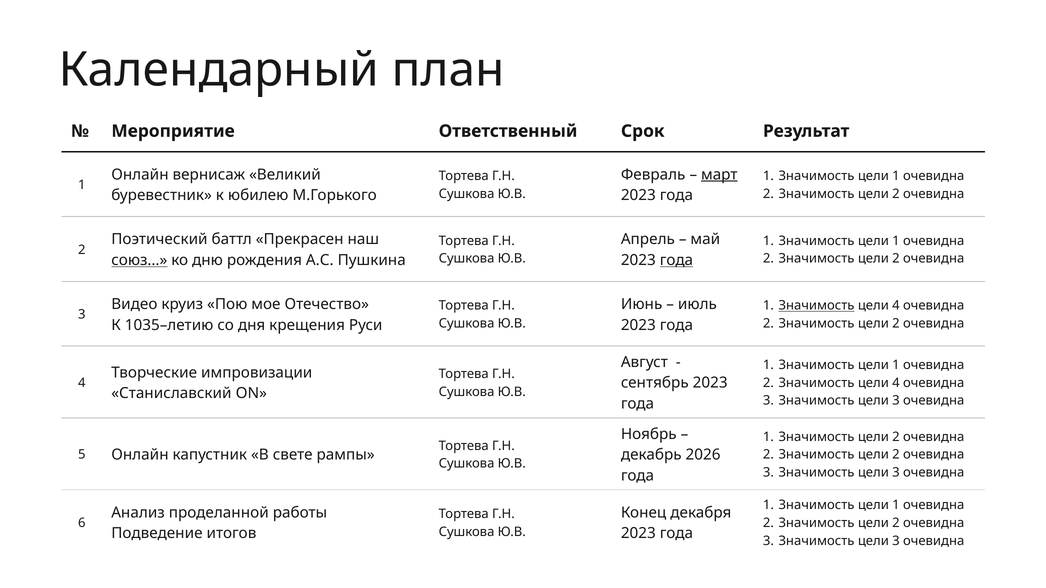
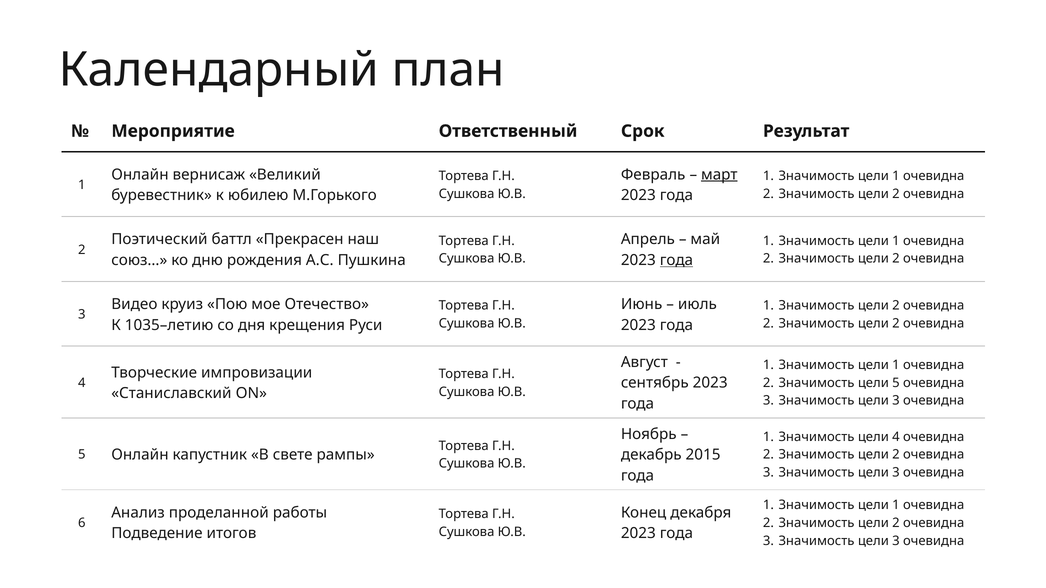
союз… underline: present -> none
Значимость at (816, 306) underline: present -> none
4 at (896, 306): 4 -> 2
2 Значимость цели 4: 4 -> 5
1 Значимость цели 2: 2 -> 4
2026: 2026 -> 2015
